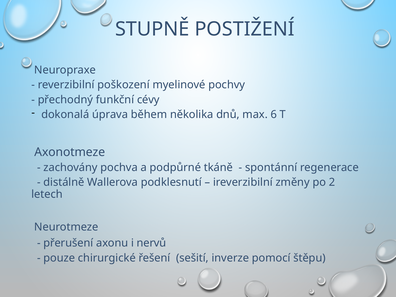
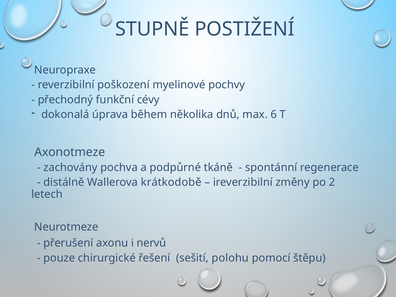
podklesnutí: podklesnutí -> krátkodobě
inverze: inverze -> polohu
